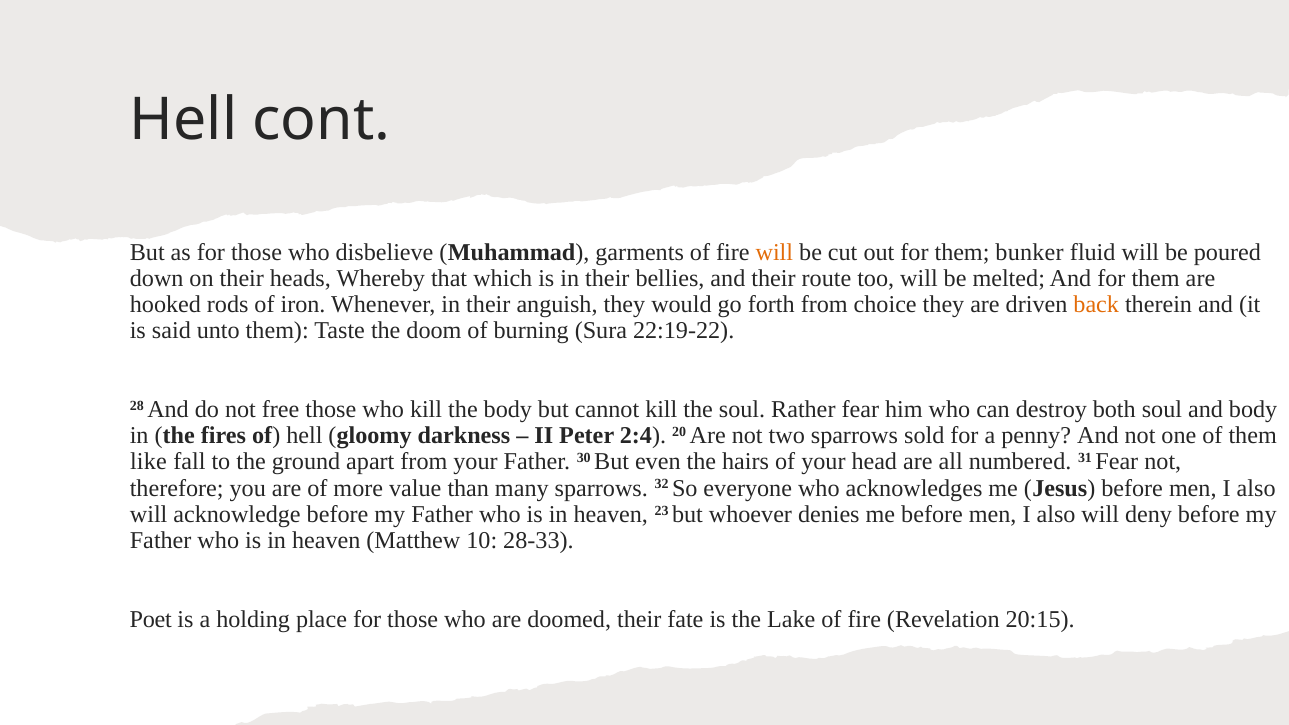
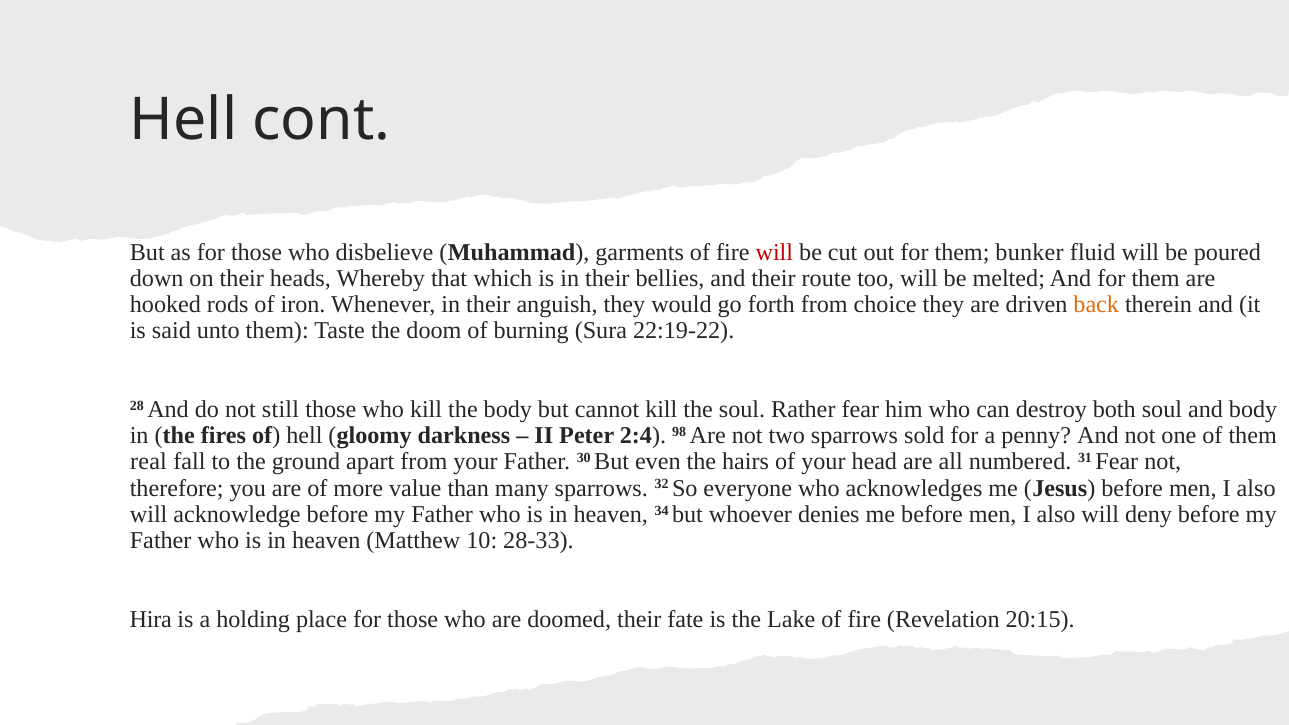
will at (774, 252) colour: orange -> red
free: free -> still
20: 20 -> 98
like: like -> real
23: 23 -> 34
Poet: Poet -> Hira
